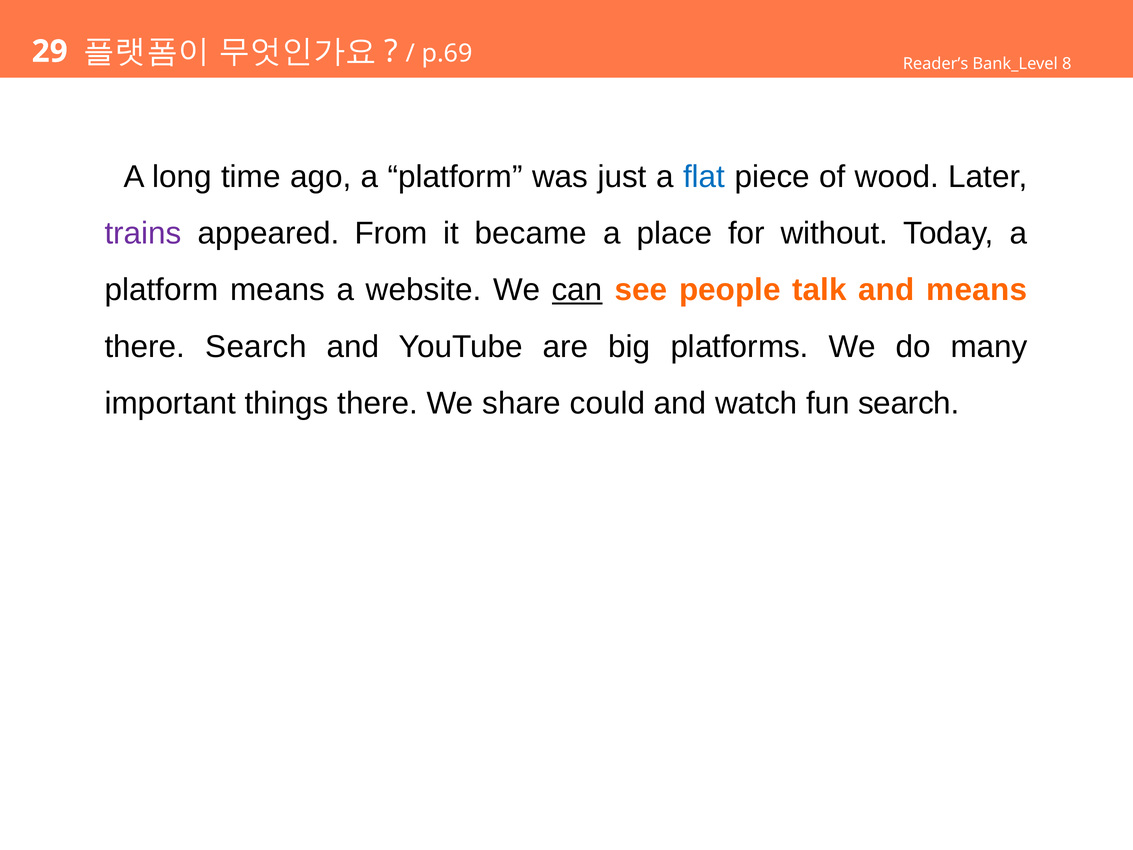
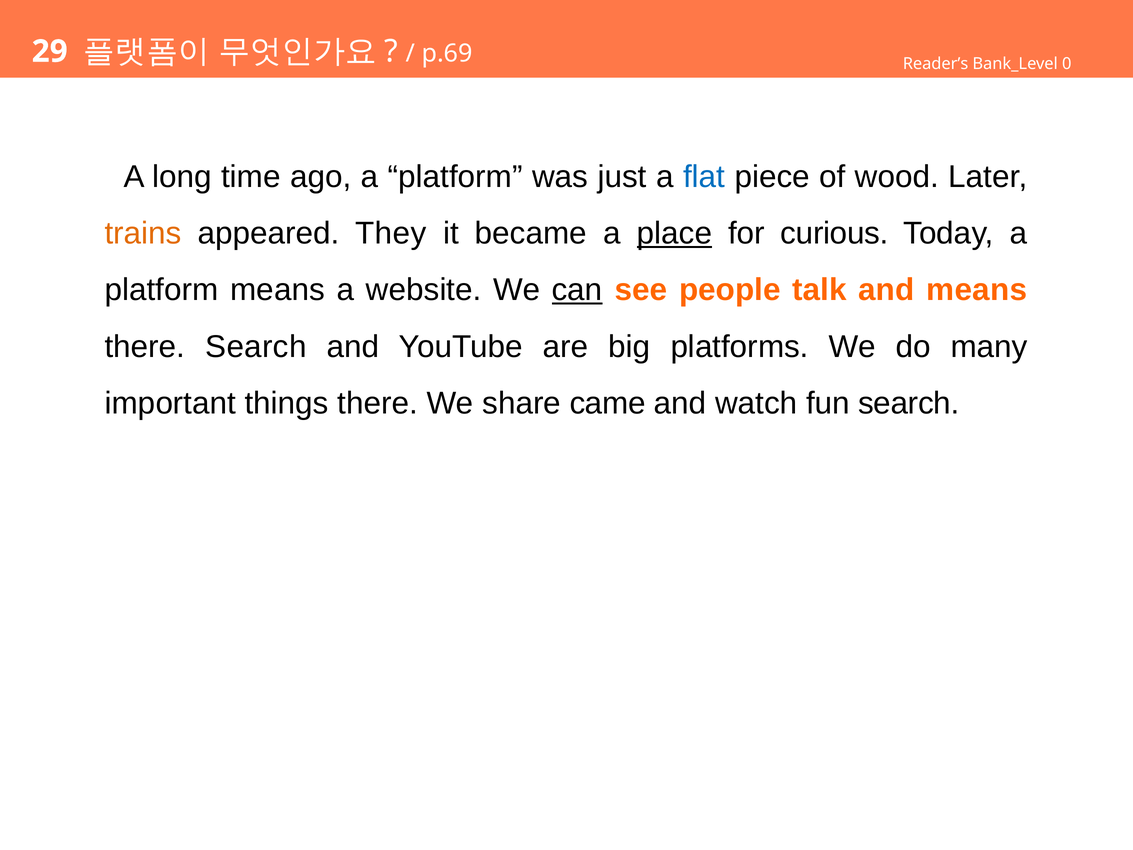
8: 8 -> 0
trains colour: purple -> orange
From: From -> They
place underline: none -> present
without: without -> curious
could: could -> came
